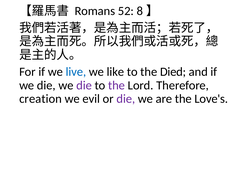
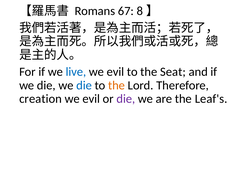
52: 52 -> 67
like at (115, 72): like -> evil
Died: Died -> Seat
die at (84, 85) colour: purple -> blue
the at (117, 85) colour: purple -> orange
Love's: Love's -> Leaf's
